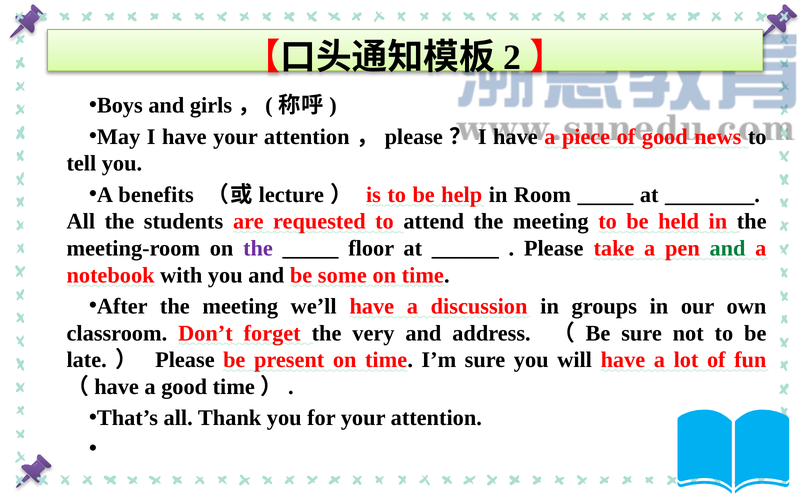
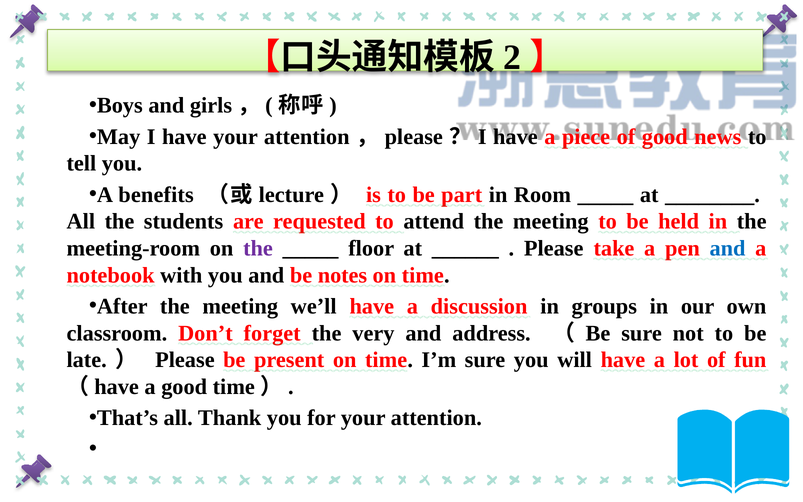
help: help -> part
and at (728, 248) colour: green -> blue
some: some -> notes
